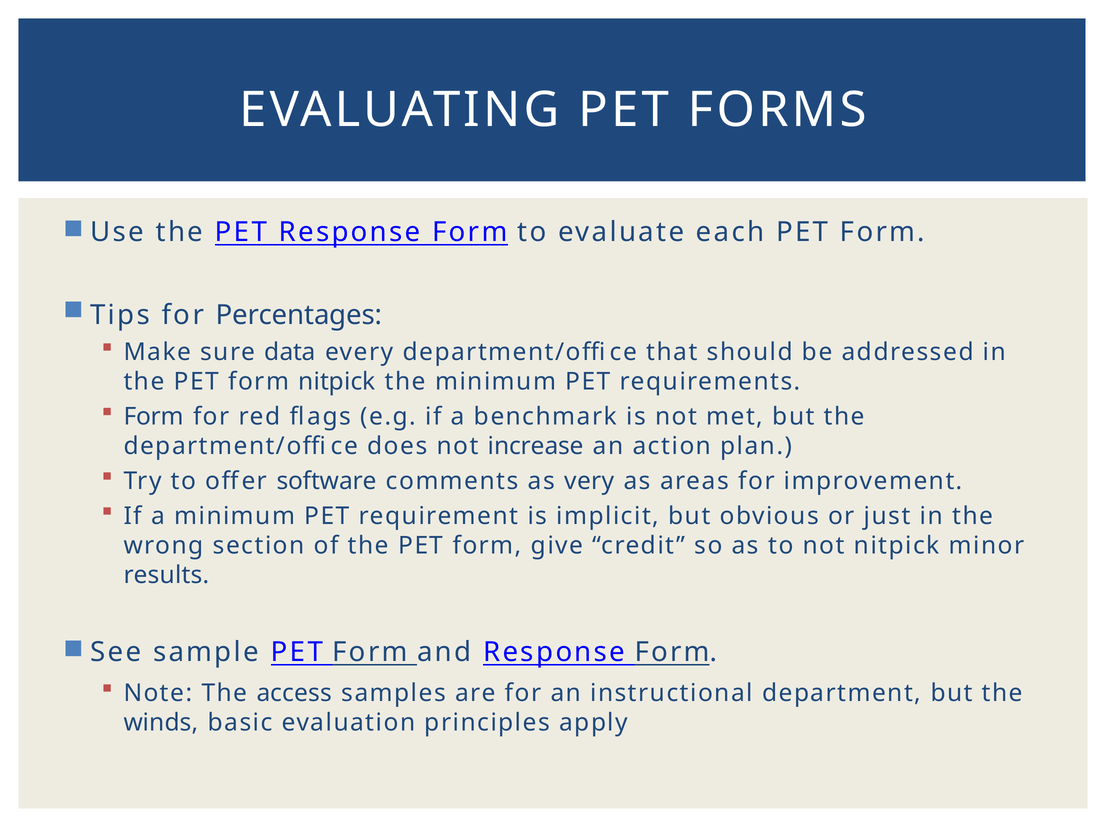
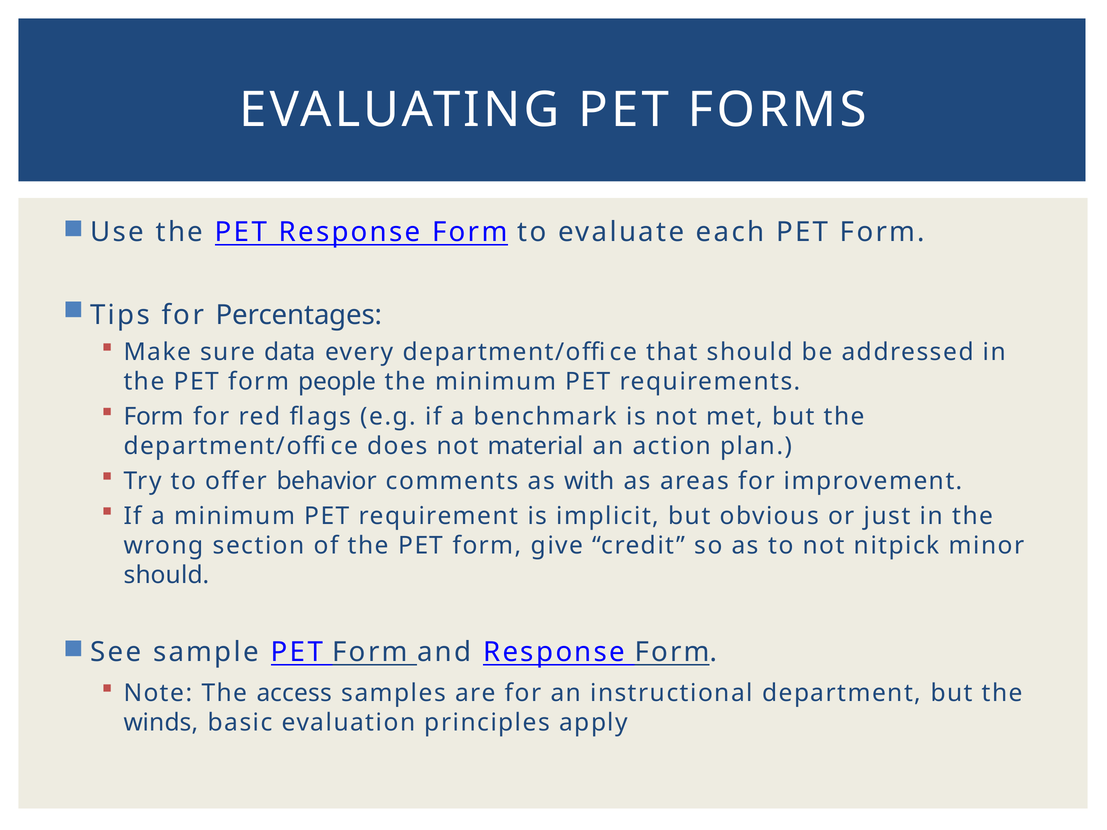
form nitpick: nitpick -> people
increase: increase -> material
software: software -> behavior
very: very -> with
results at (167, 575): results -> should
